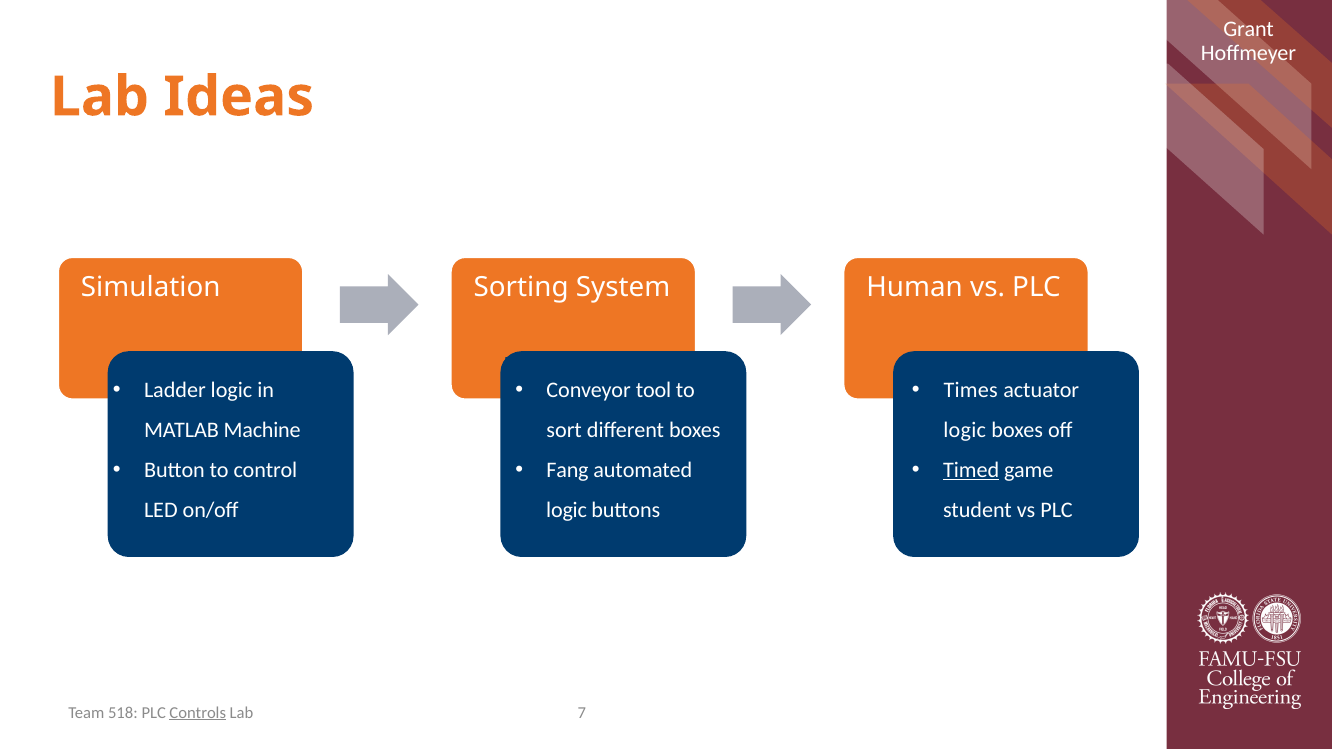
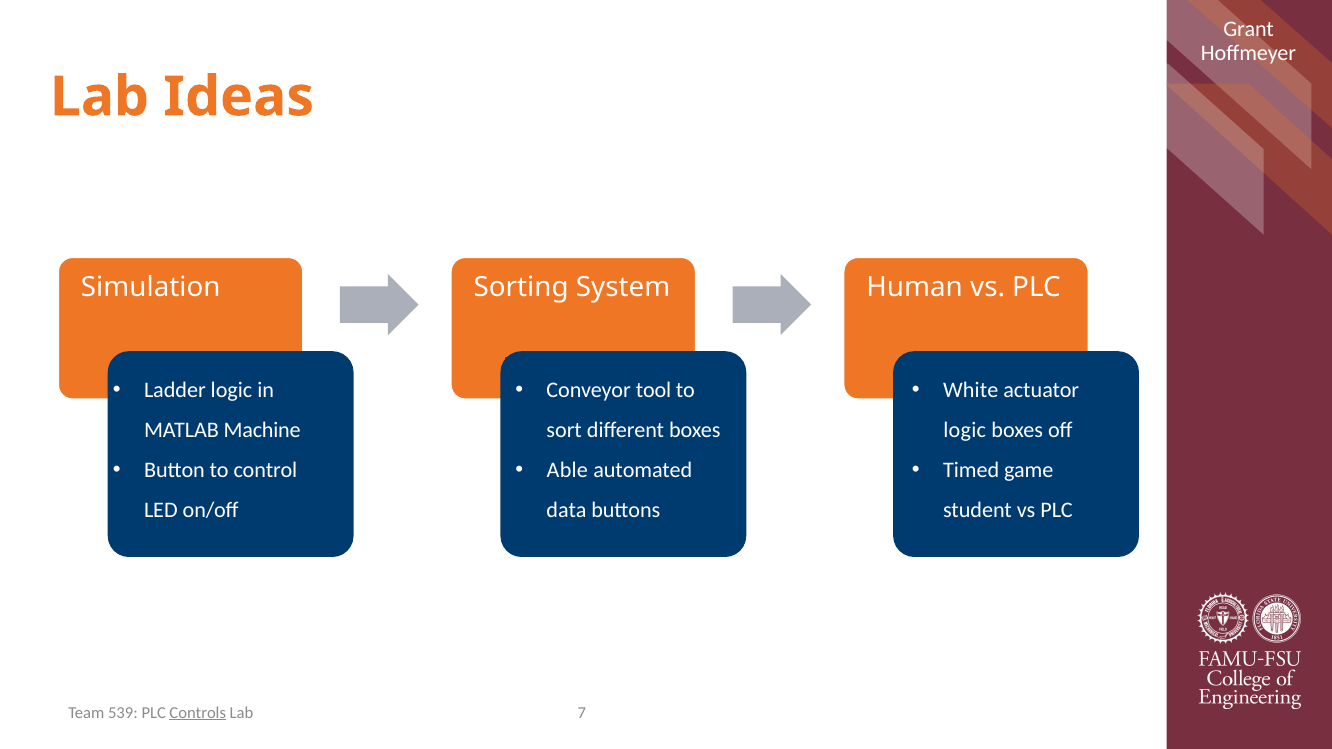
Times: Times -> White
Fang: Fang -> Able
Timed underline: present -> none
logic at (567, 510): logic -> data
518: 518 -> 539
